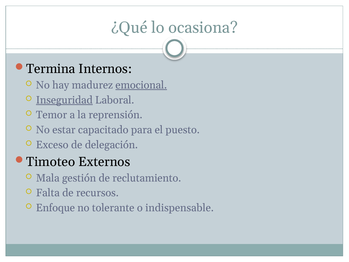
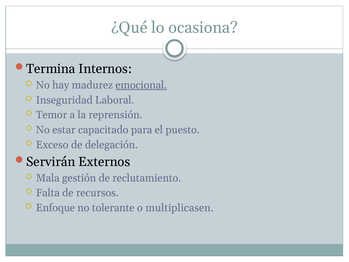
Inseguridad underline: present -> none
Timoteo: Timoteo -> Servirán
indispensable: indispensable -> multiplicasen
